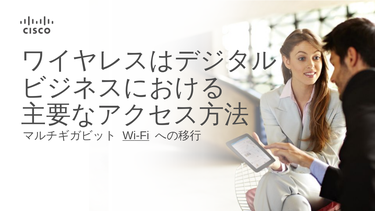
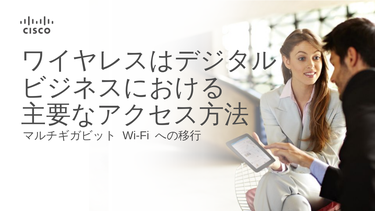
Wi-Fi underline: present -> none
